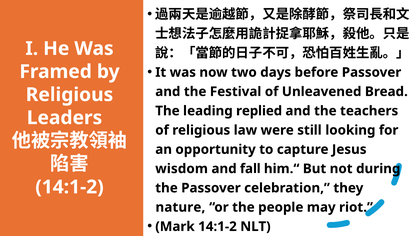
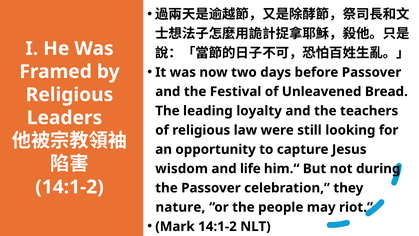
replied: replied -> loyalty
fall: fall -> life
